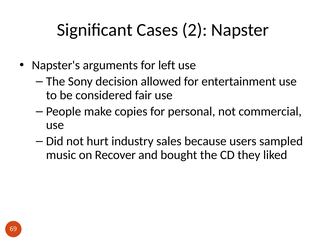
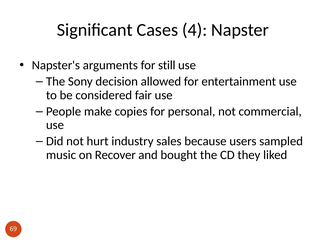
2: 2 -> 4
left: left -> still
